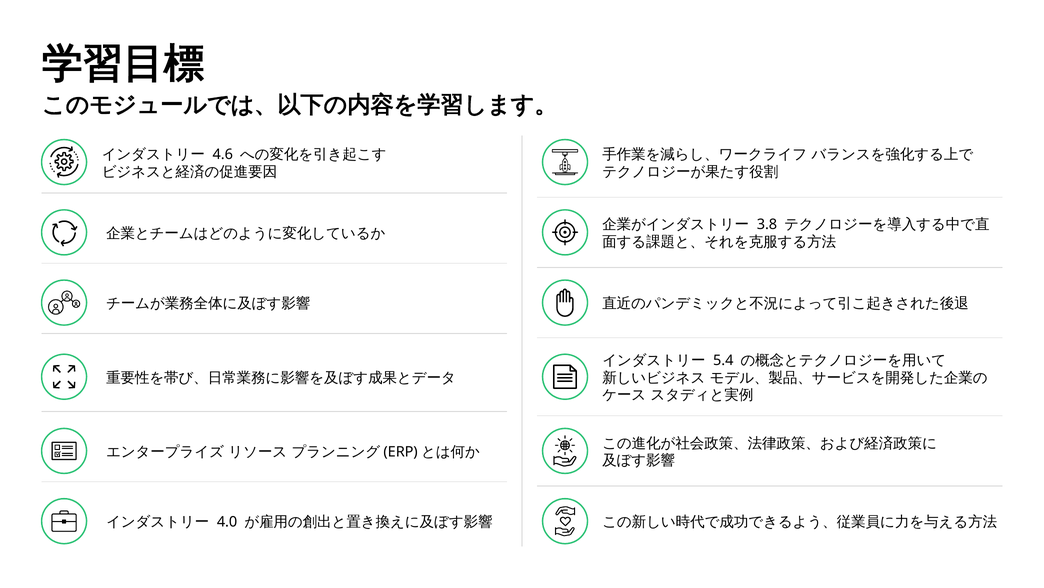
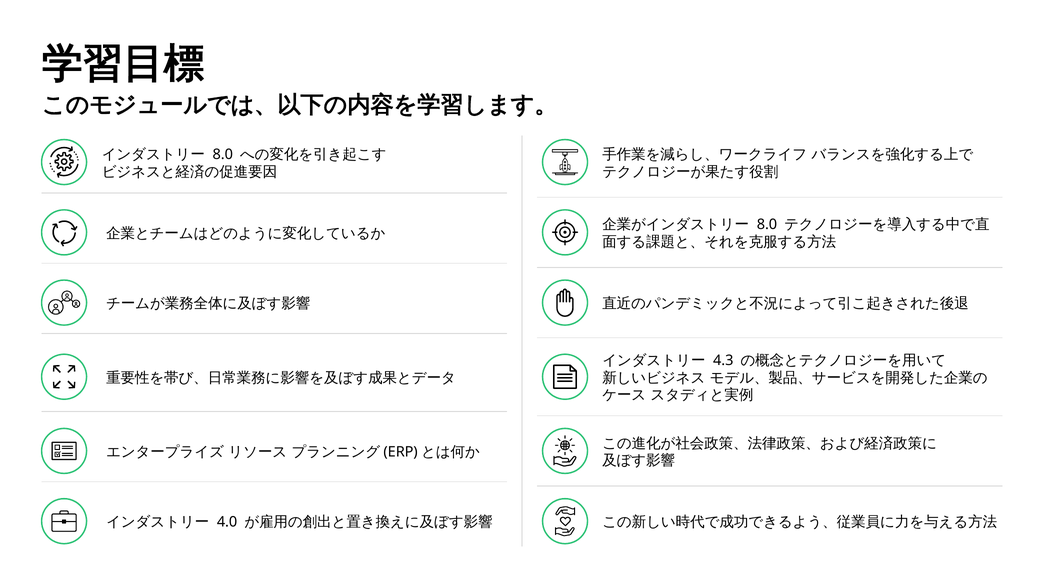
4.6 at (223, 154): 4.6 -> 8.0
3.8 at (767, 224): 3.8 -> 8.0
5.4: 5.4 -> 4.3
